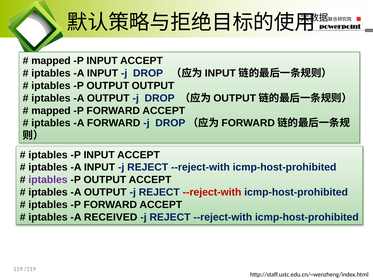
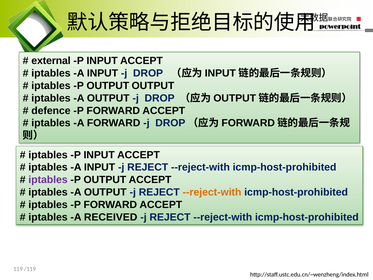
mapped at (51, 61): mapped -> external
mapped at (51, 111): mapped -> defence
--reject-with at (212, 192) colour: red -> orange
